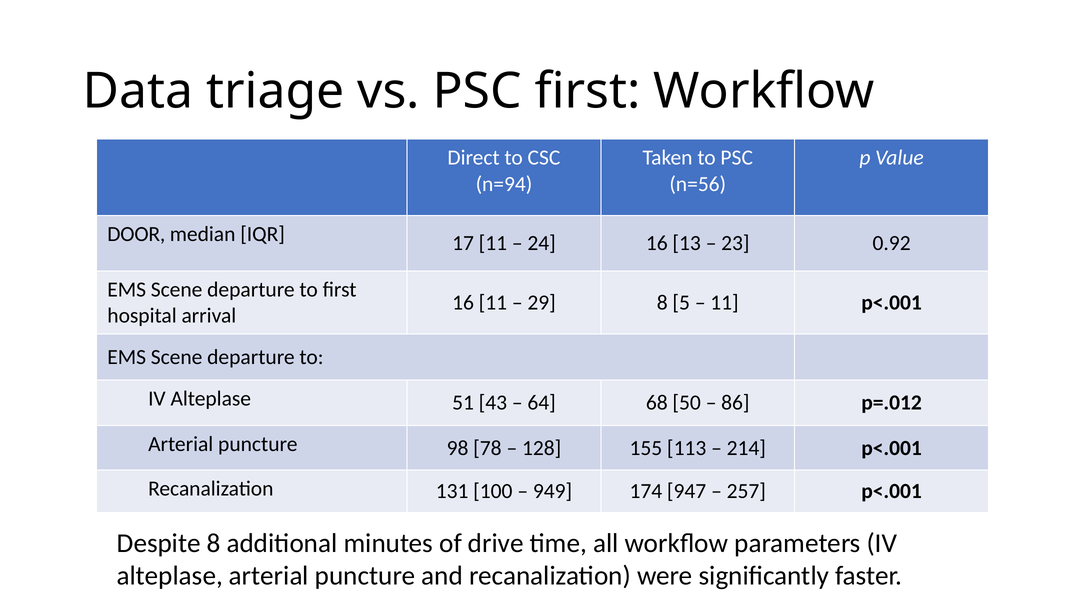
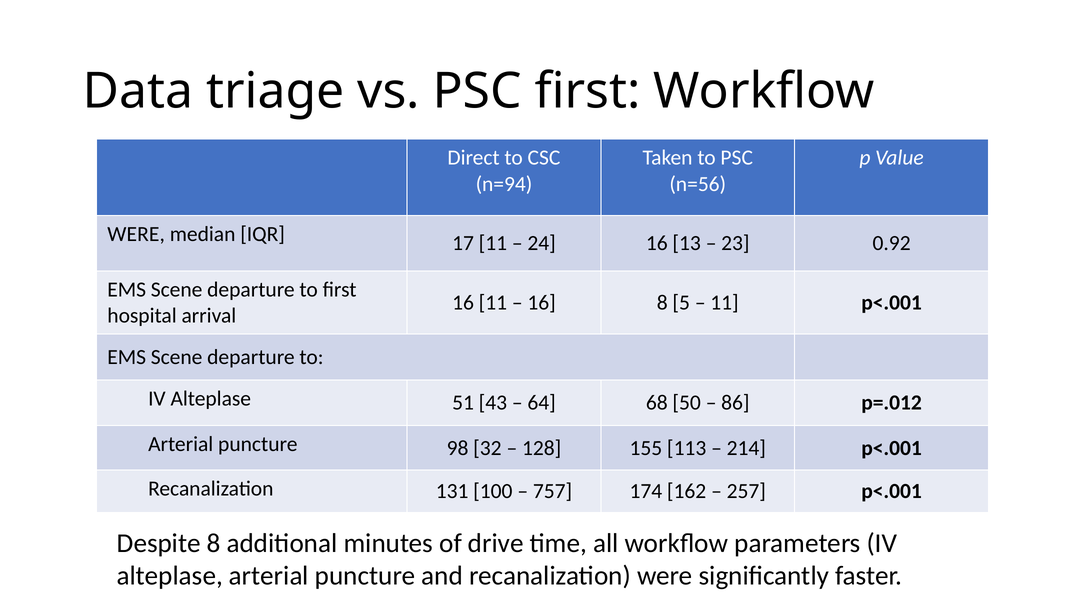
DOOR at (136, 234): DOOR -> WERE
29 at (542, 303): 29 -> 16
78: 78 -> 32
949: 949 -> 757
947: 947 -> 162
